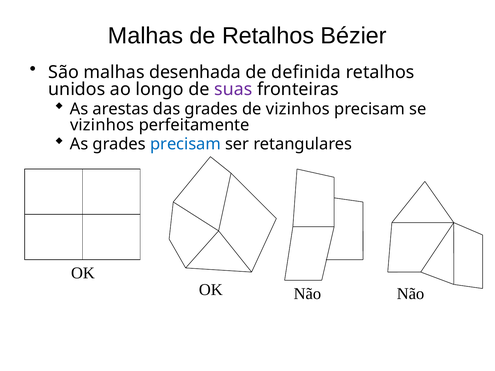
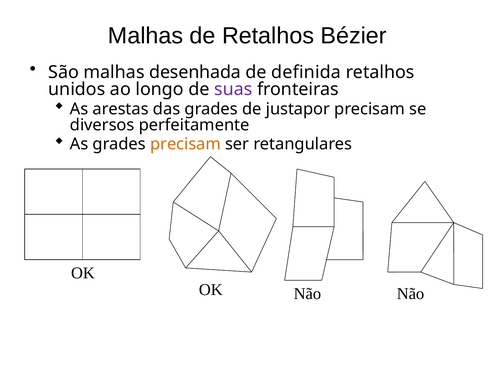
de vizinhos: vizinhos -> justapor
vizinhos at (102, 125): vizinhos -> diversos
precisam at (186, 144) colour: blue -> orange
